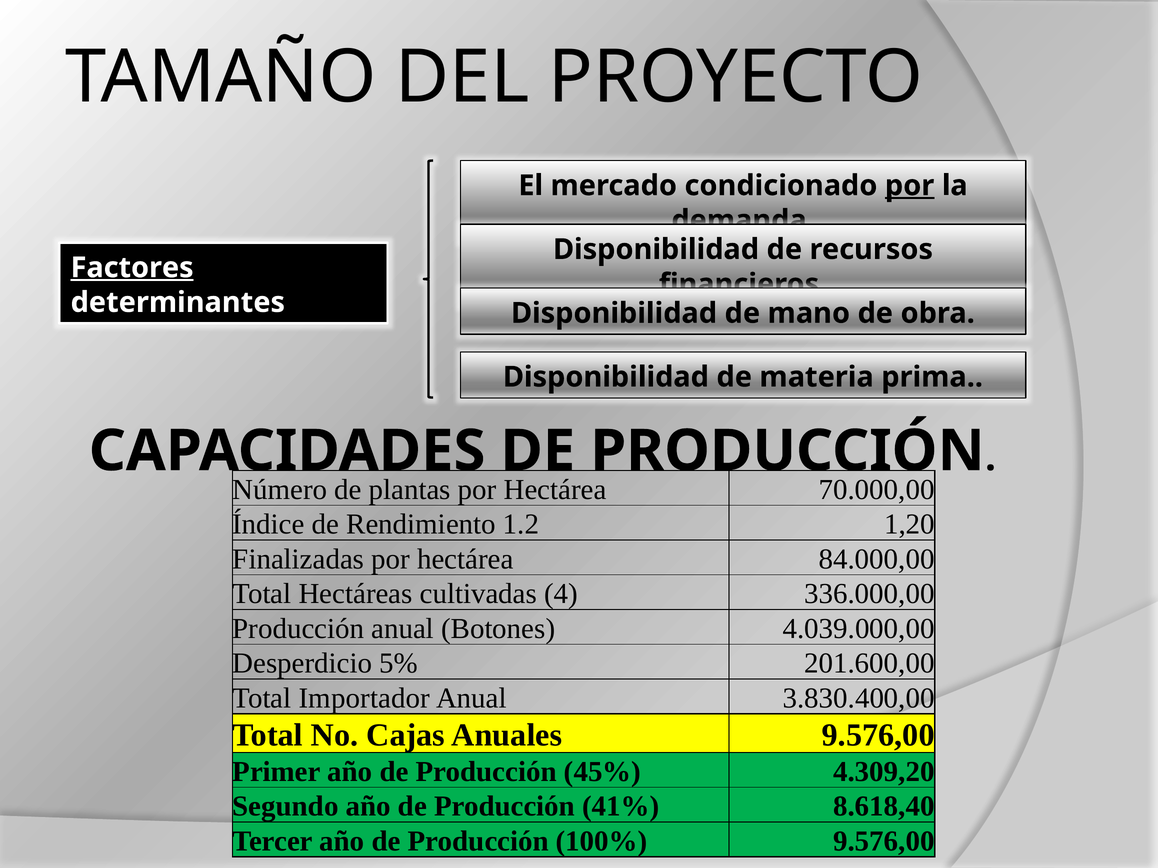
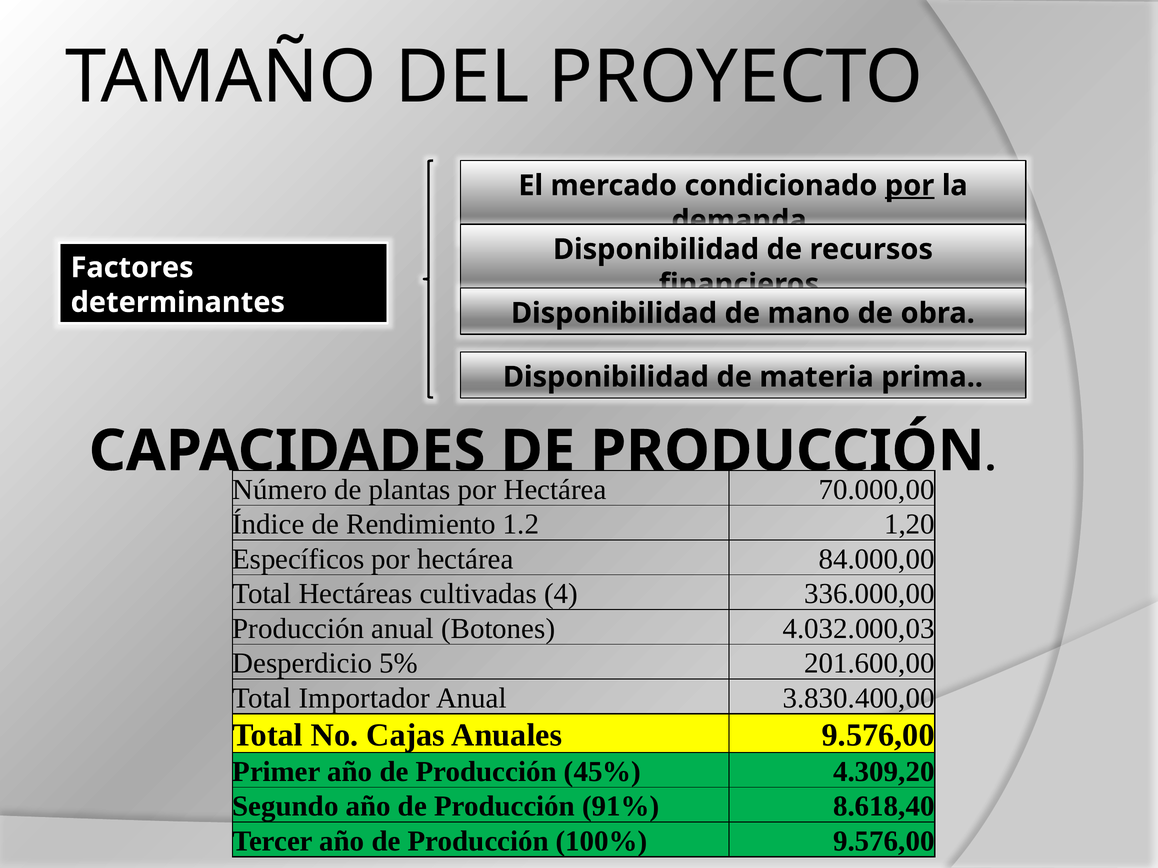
Factores underline: present -> none
Finalizadas: Finalizadas -> Específicos
4.039.000,00: 4.039.000,00 -> 4.032.000,03
41%: 41% -> 91%
